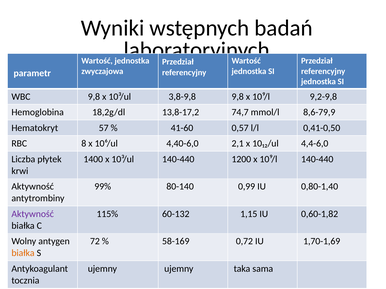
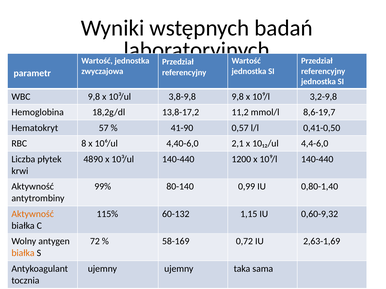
9,2-9,8: 9,2-9,8 -> 3,2-9,8
74,7: 74,7 -> 11,2
8,6-79,9: 8,6-79,9 -> 8,6-19,7
41-60: 41-60 -> 41-90
1400: 1400 -> 4890
Aktywność at (33, 214) colour: purple -> orange
0,60-1,82: 0,60-1,82 -> 0,60-9,32
1,70-1,69: 1,70-1,69 -> 2,63-1,69
